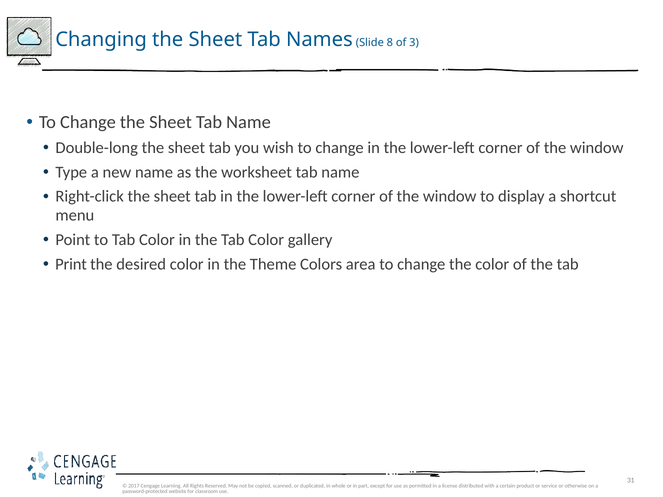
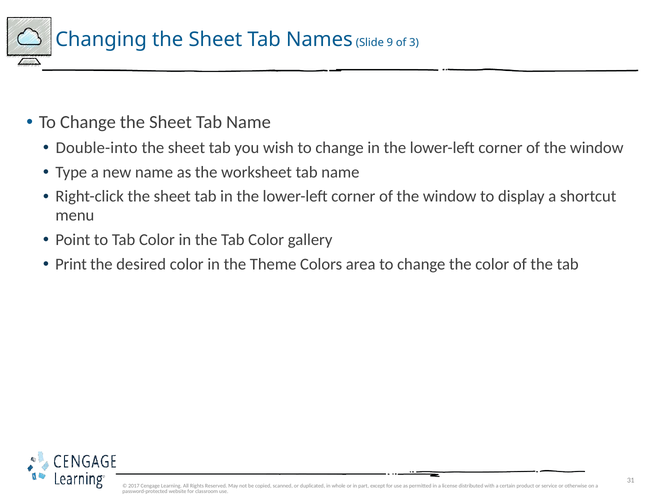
8: 8 -> 9
Double-long: Double-long -> Double-into
